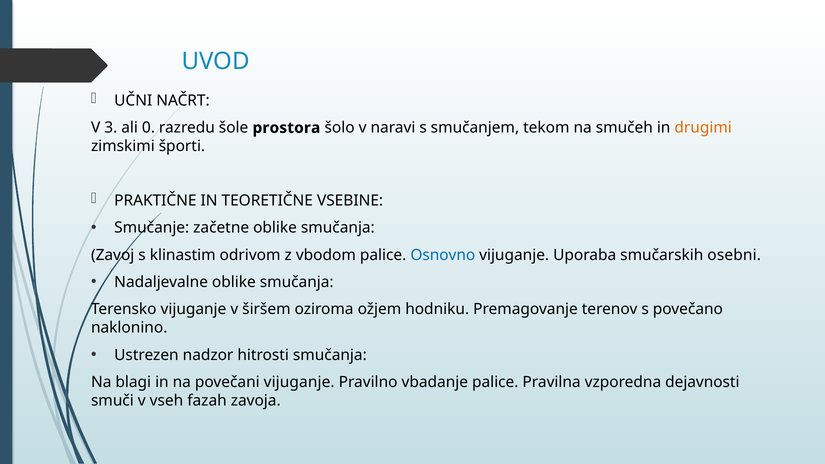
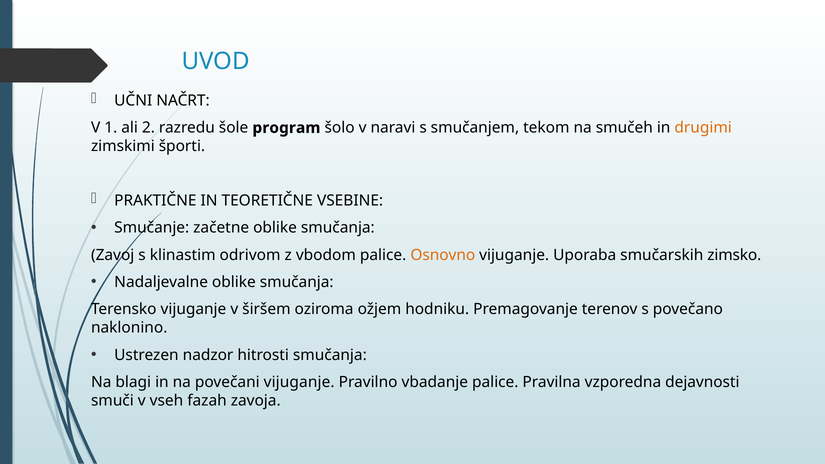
3: 3 -> 1
0: 0 -> 2
prostora: prostora -> program
Osnovno colour: blue -> orange
osebni: osebni -> zimsko
